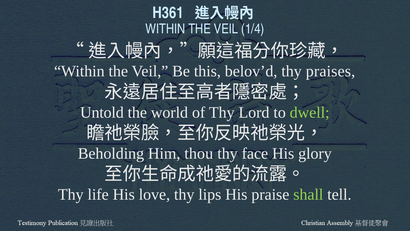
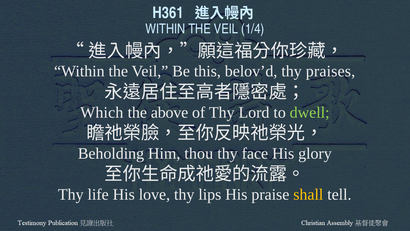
Untold: Untold -> Which
world: world -> above
shall colour: light green -> yellow
